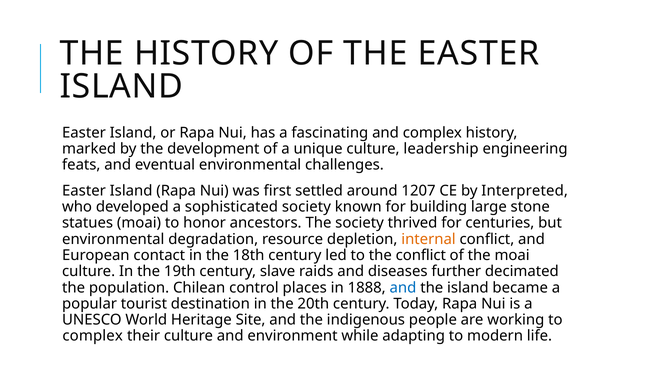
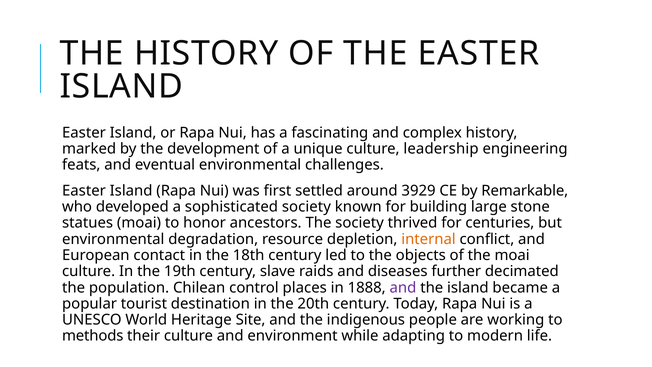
1207: 1207 -> 3929
Interpreted: Interpreted -> Remarkable
the conflict: conflict -> objects
and at (403, 287) colour: blue -> purple
complex at (93, 336): complex -> methods
